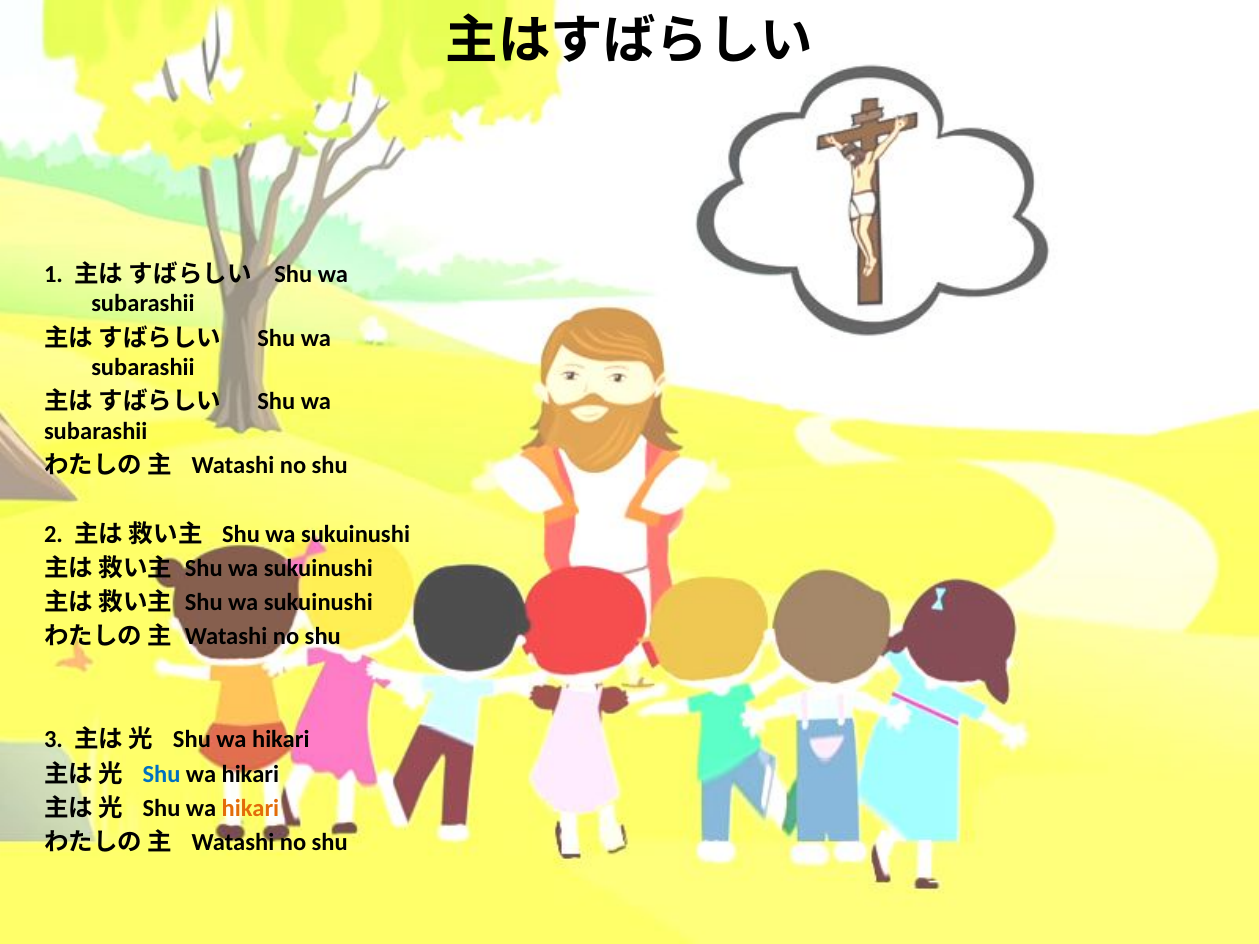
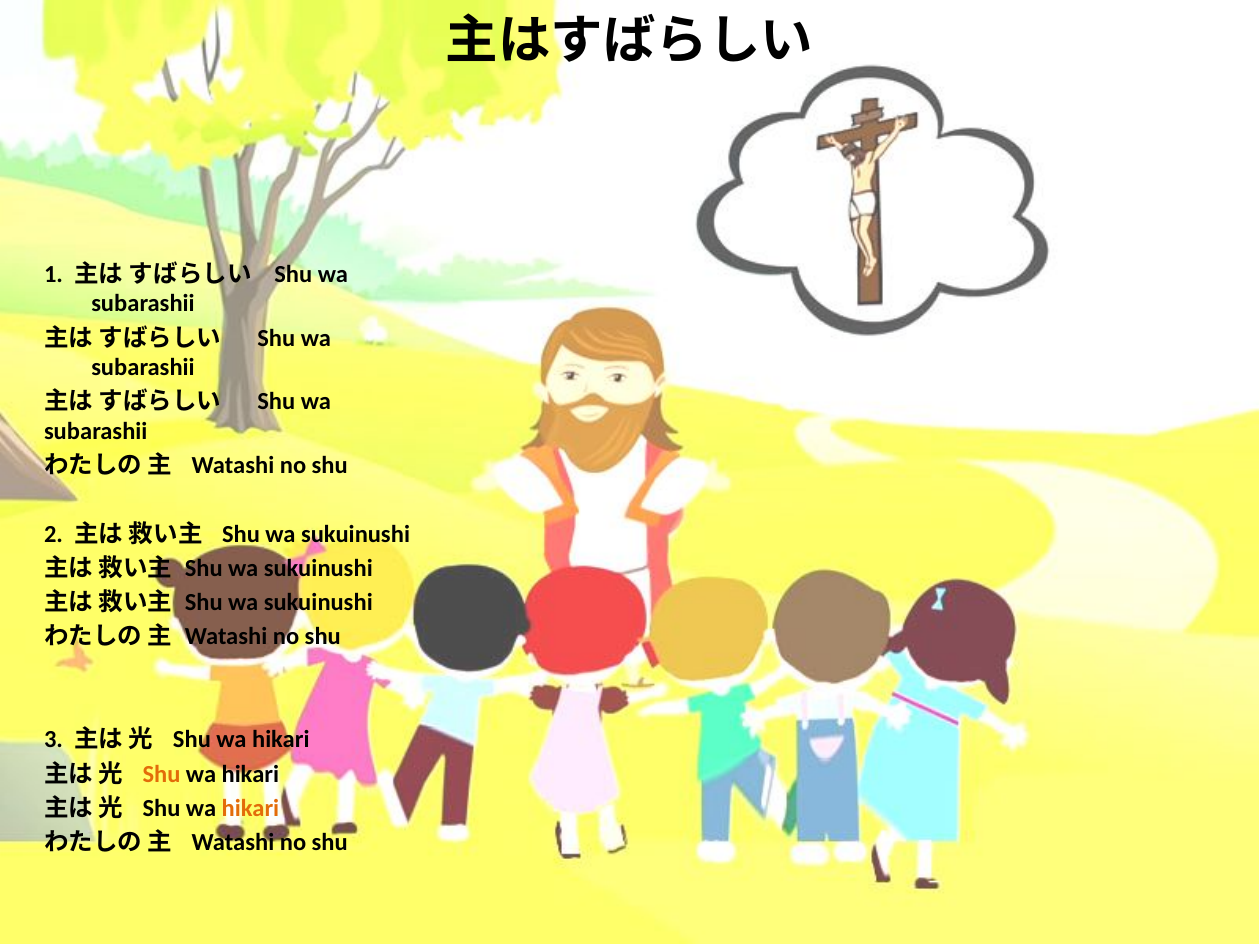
Shu at (162, 774) colour: blue -> orange
